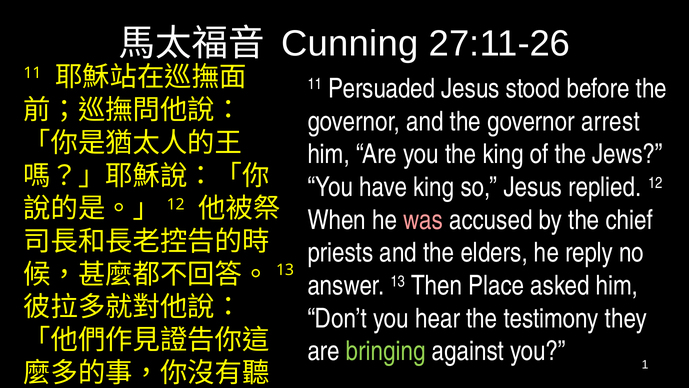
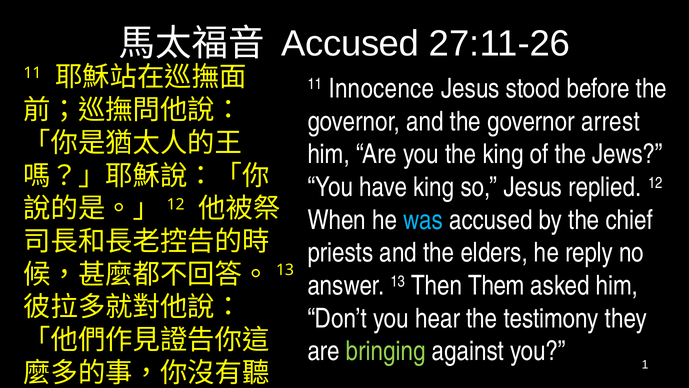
Cunning at (350, 43): Cunning -> Accused
Persuaded: Persuaded -> Innocence
was colour: pink -> light blue
Place: Place -> Them
